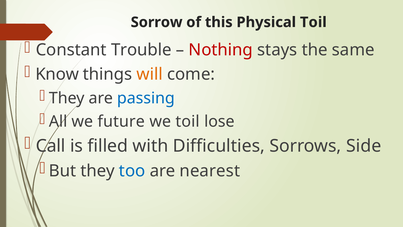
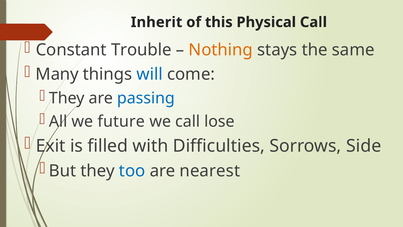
Sorrow: Sorrow -> Inherit
Physical Toil: Toil -> Call
Nothing colour: red -> orange
Know: Know -> Many
will colour: orange -> blue
we toil: toil -> call
Call: Call -> Exit
